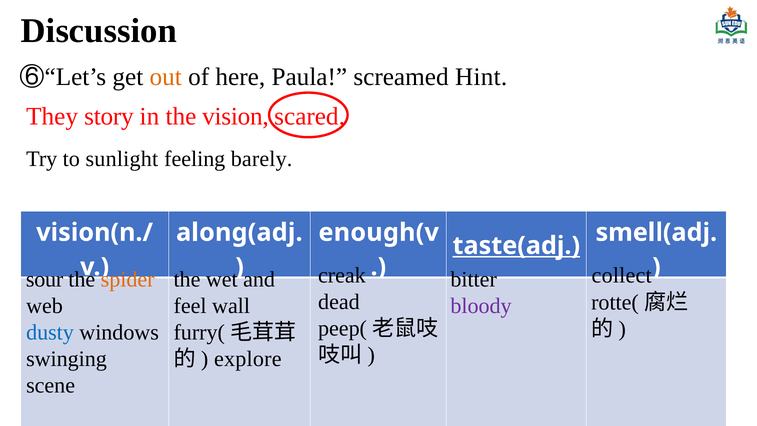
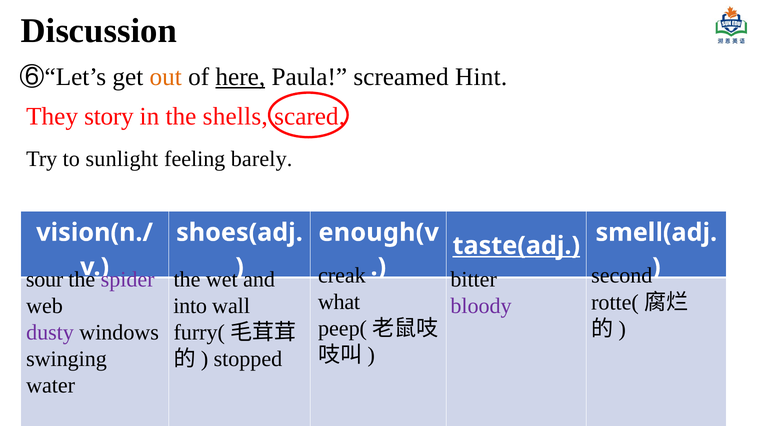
here underline: none -> present
vision: vision -> shells
along(adj: along(adj -> shoes(adj
collect: collect -> second
spider colour: orange -> purple
dead: dead -> what
feel: feel -> into
dusty colour: blue -> purple
explore: explore -> stopped
scene: scene -> water
